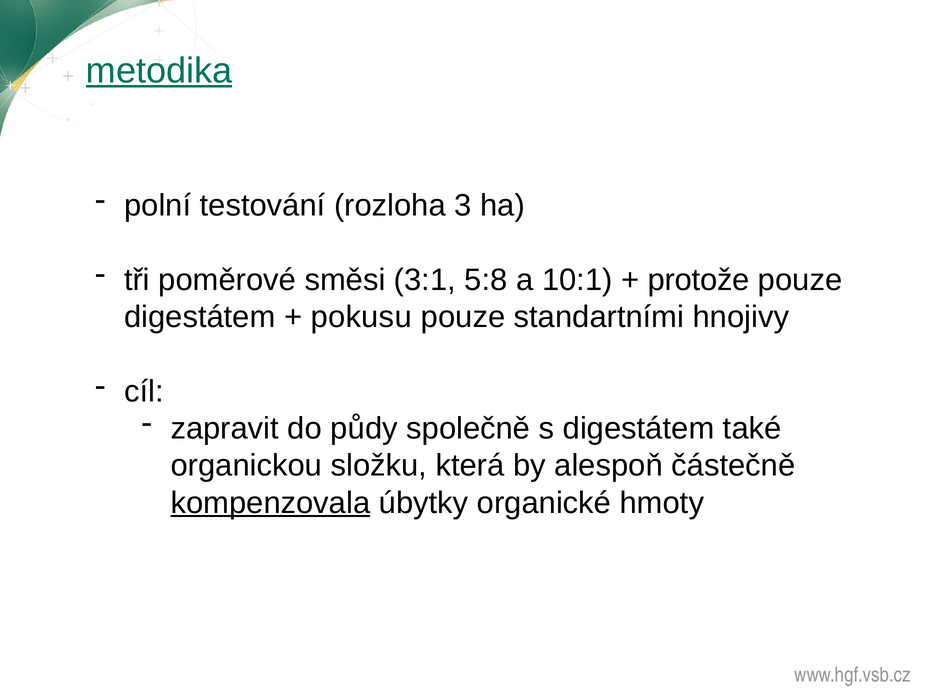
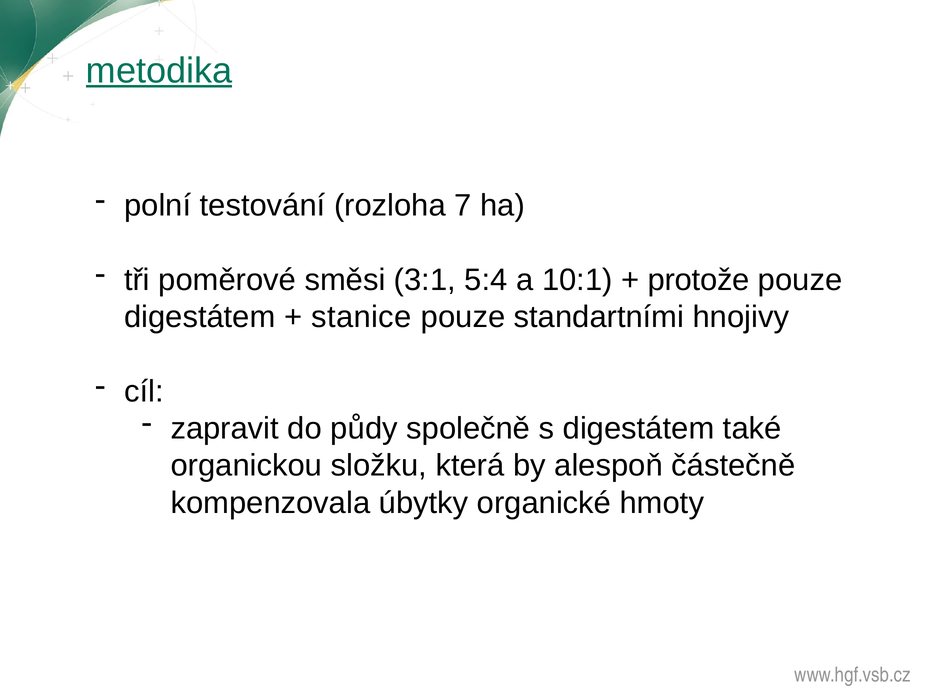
3: 3 -> 7
5:8: 5:8 -> 5:4
pokusu: pokusu -> stanice
kompenzovala underline: present -> none
